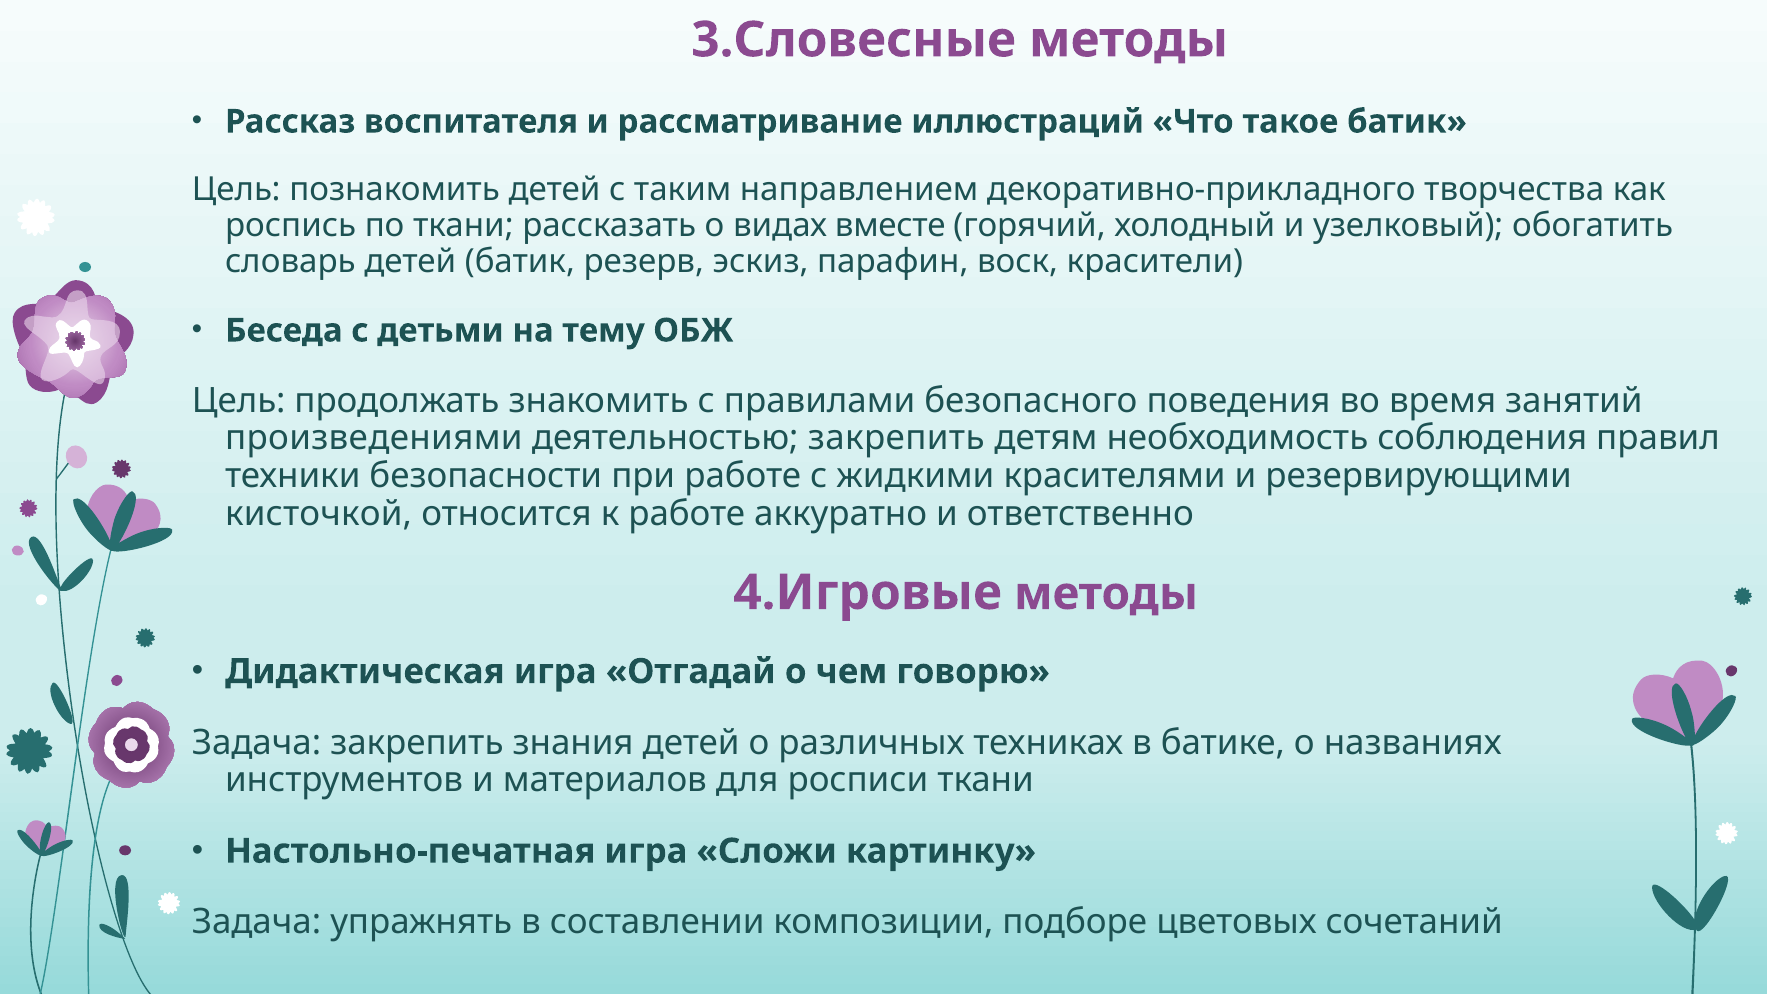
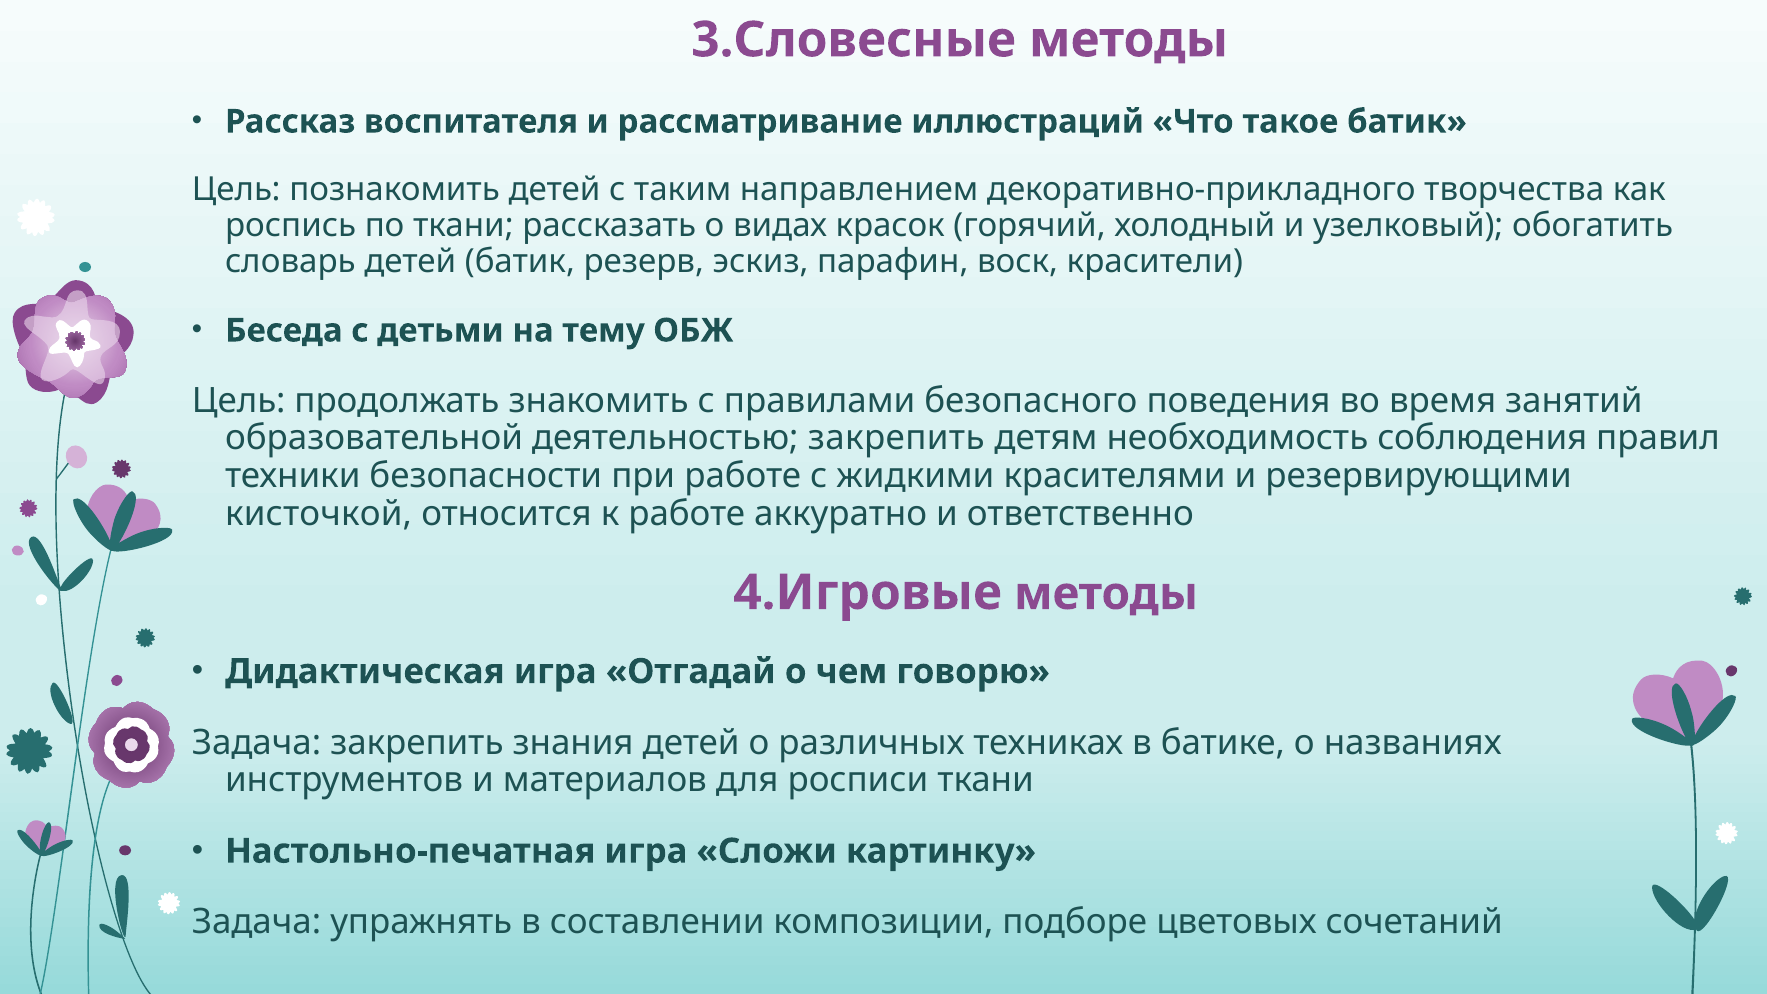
вместе: вместе -> красок
произведениями: произведениями -> образовательной
